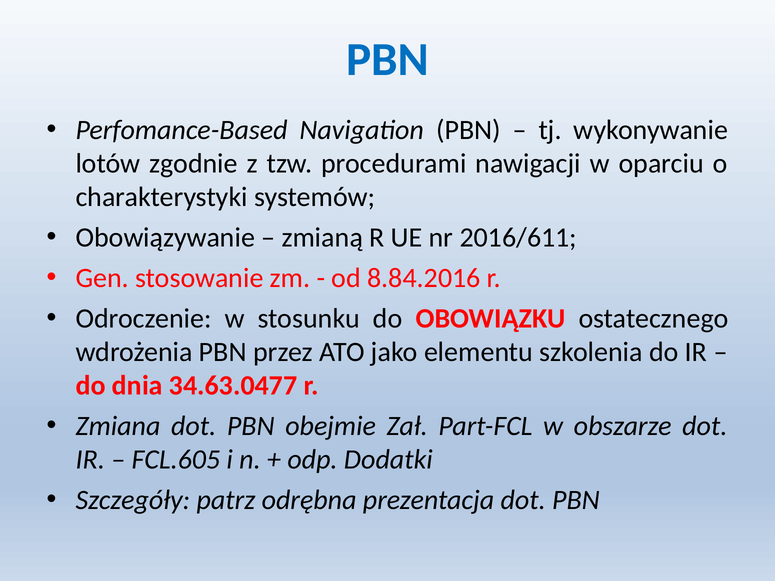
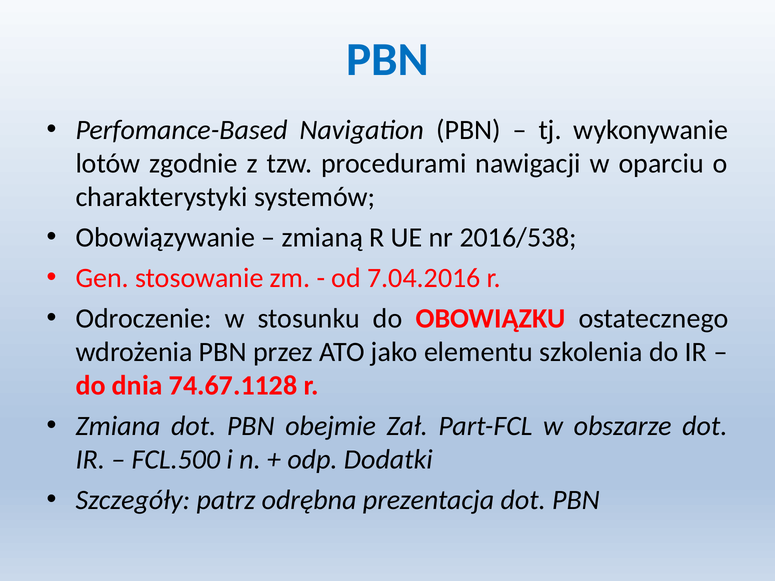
2016/611: 2016/611 -> 2016/538
8.84.2016: 8.84.2016 -> 7.04.2016
34.63.0477: 34.63.0477 -> 74.67.1128
FCL.605: FCL.605 -> FCL.500
